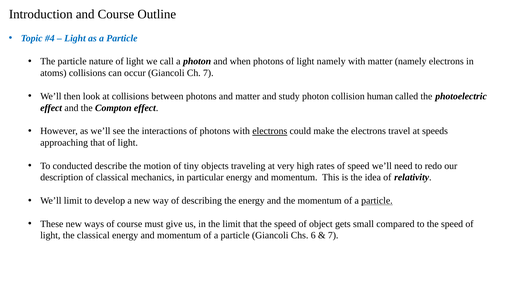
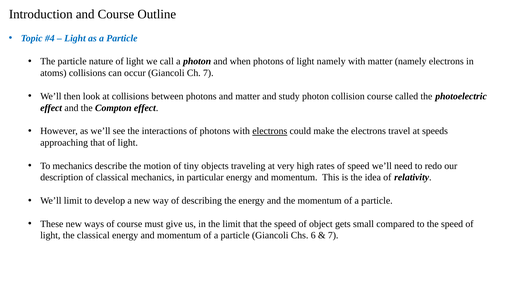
collision human: human -> course
To conducted: conducted -> mechanics
particle at (377, 201) underline: present -> none
